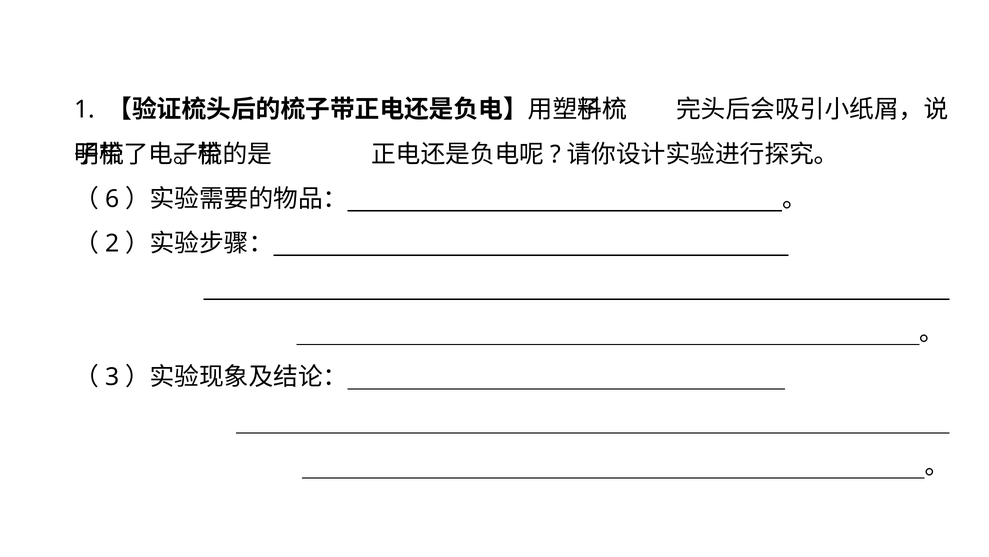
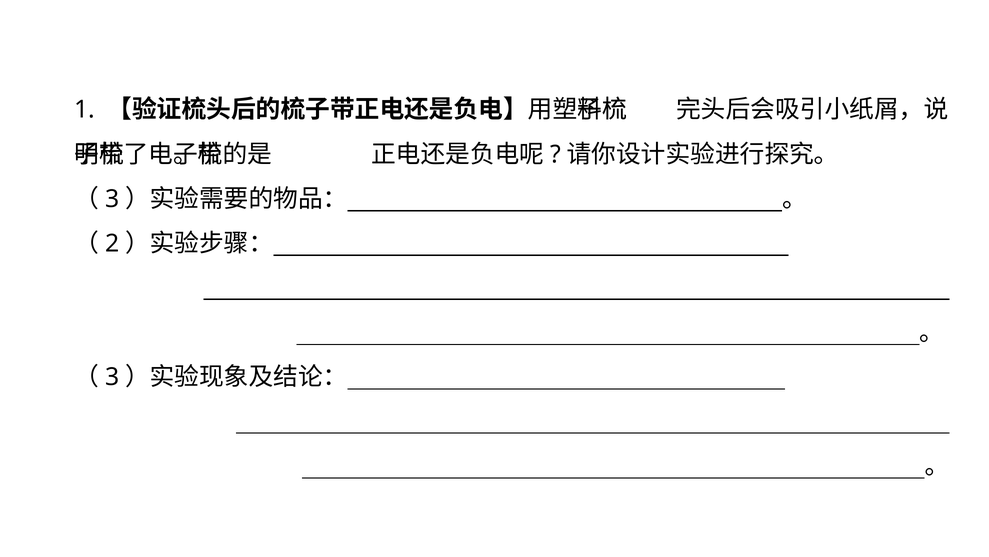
6 at (112, 199): 6 -> 3
